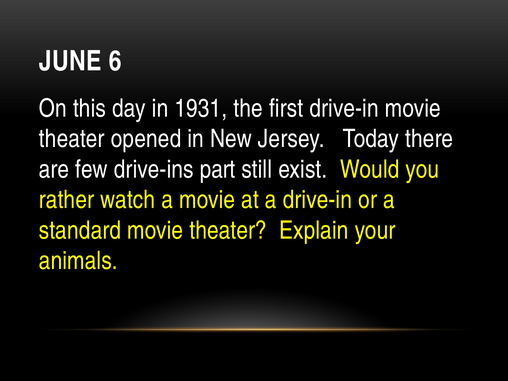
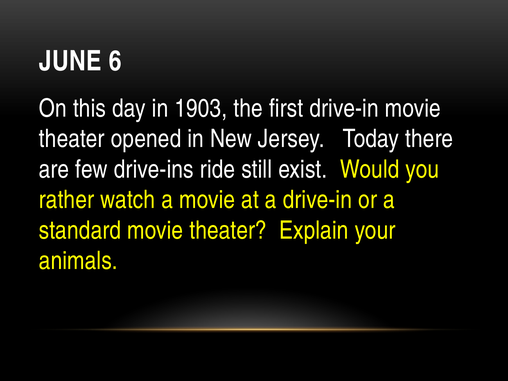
1931: 1931 -> 1903
part: part -> ride
